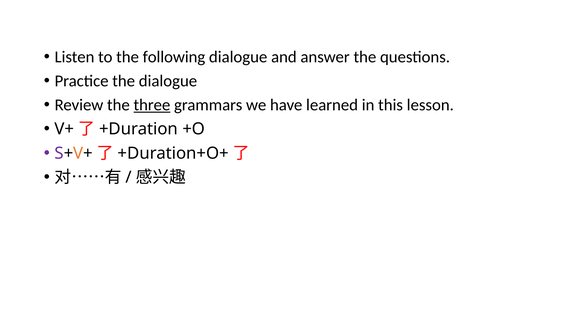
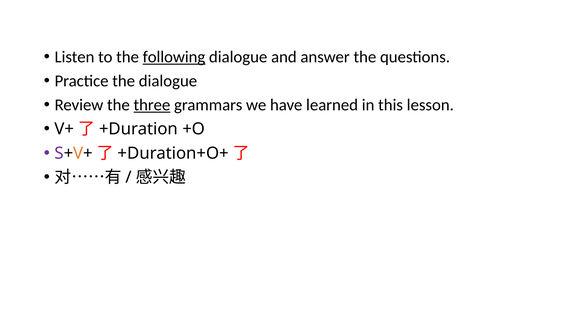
following underline: none -> present
